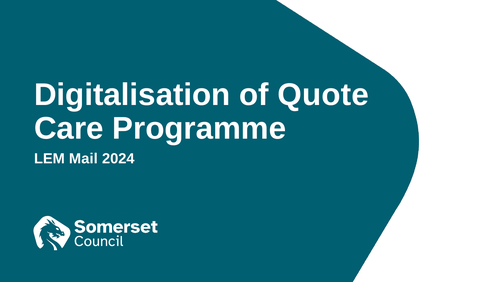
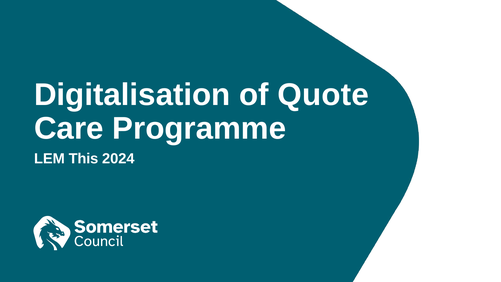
Mail: Mail -> This
